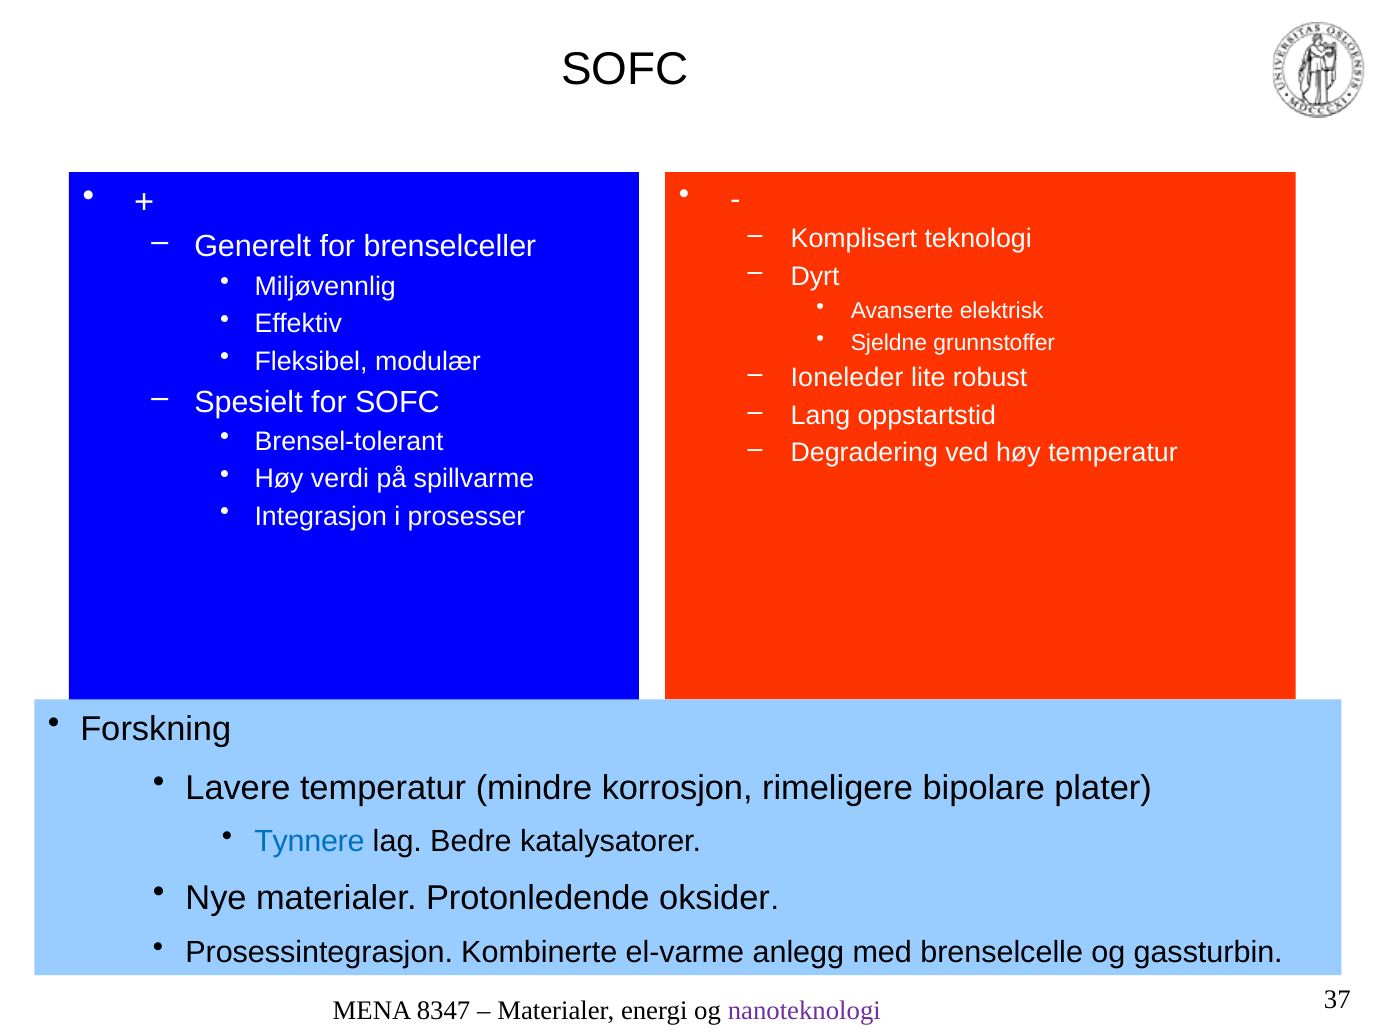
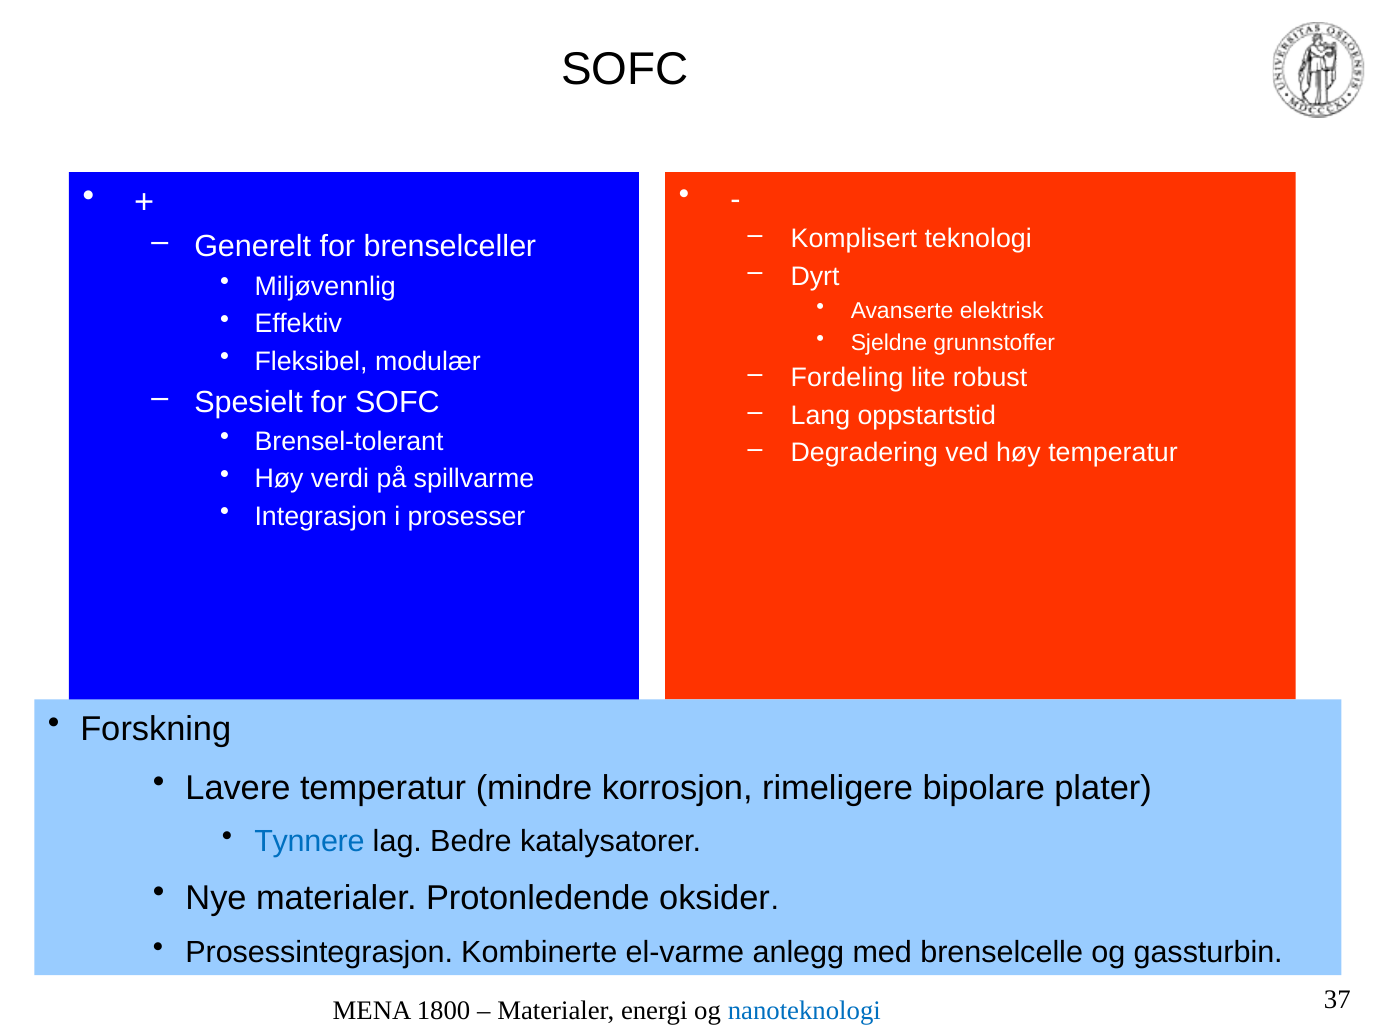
Ioneleder: Ioneleder -> Fordeling
8347: 8347 -> 1800
nanoteknologi colour: purple -> blue
